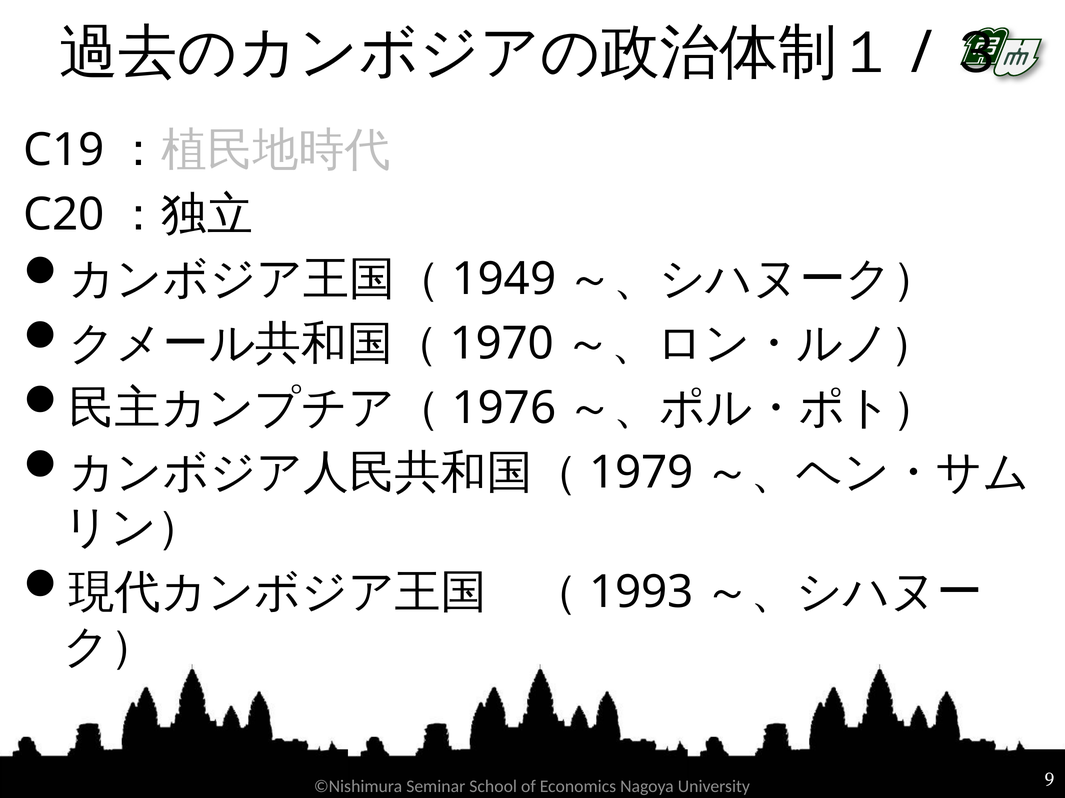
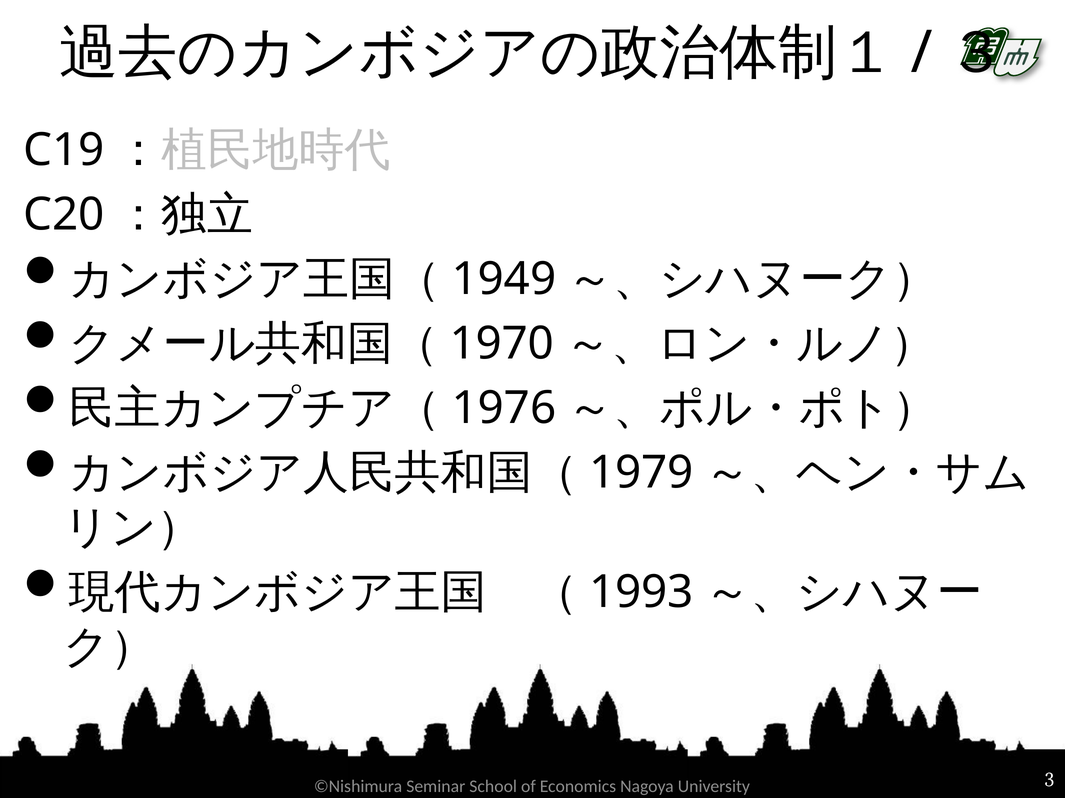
9: 9 -> 3
